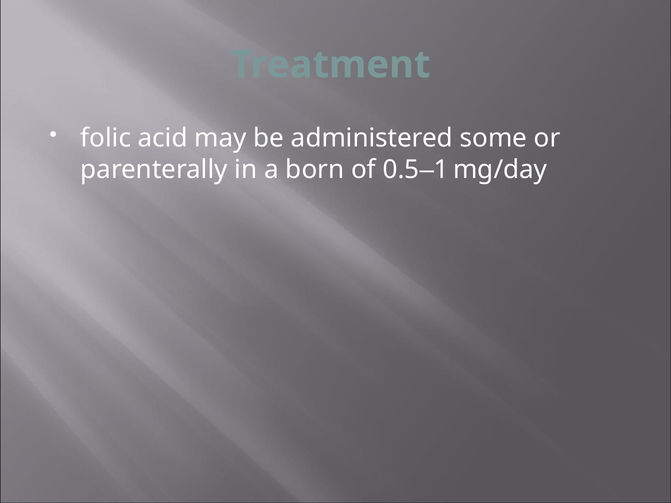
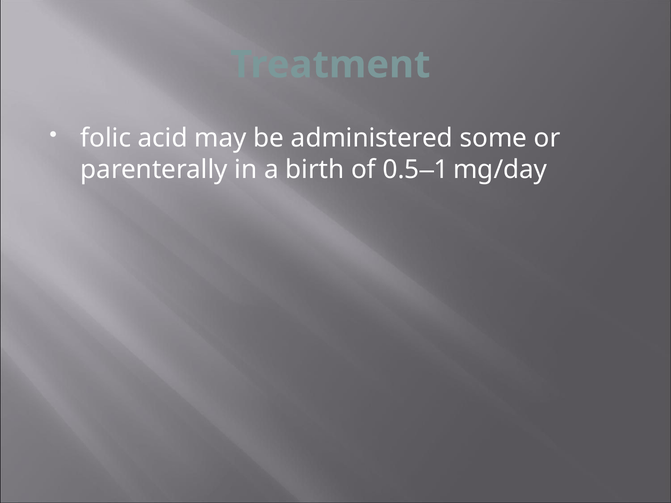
born: born -> birth
